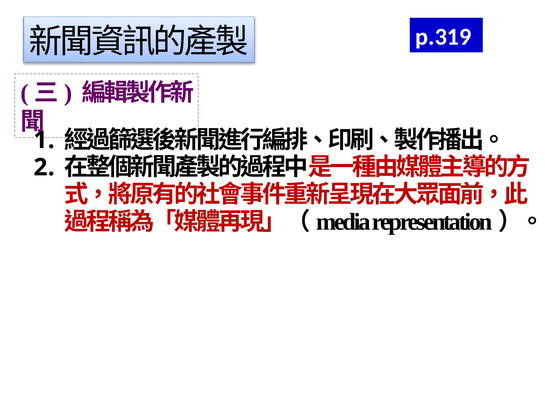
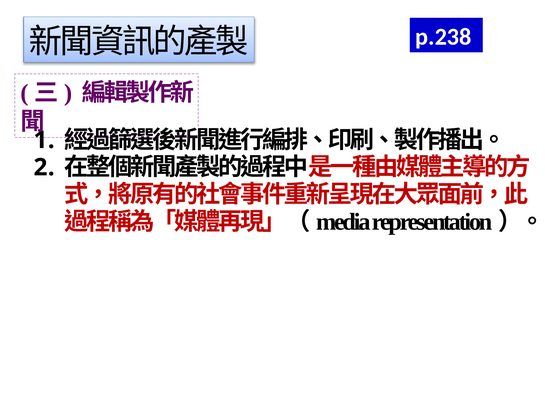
p.319: p.319 -> p.238
